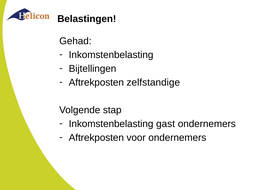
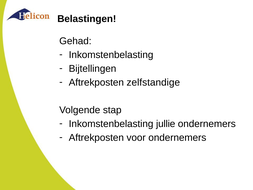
gast: gast -> jullie
